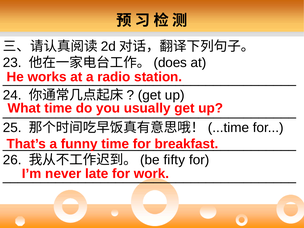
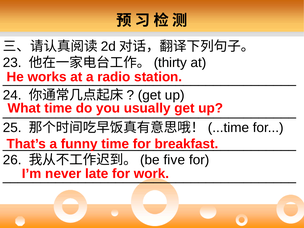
does: does -> thirty
fifty: fifty -> five
